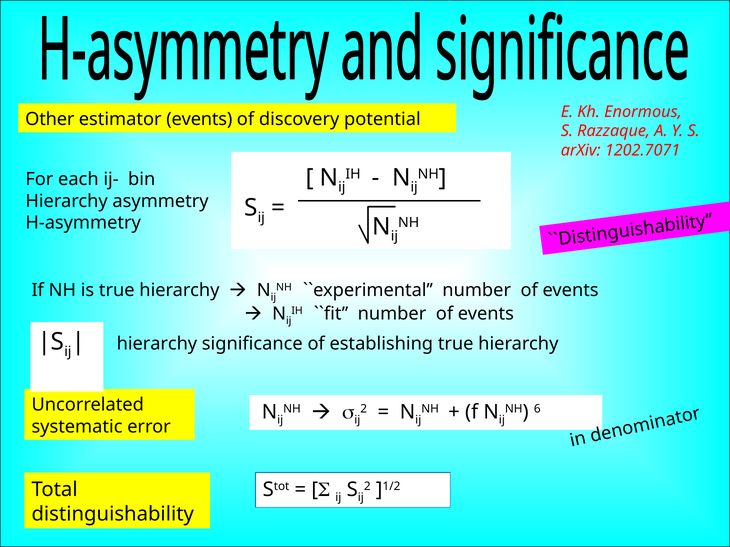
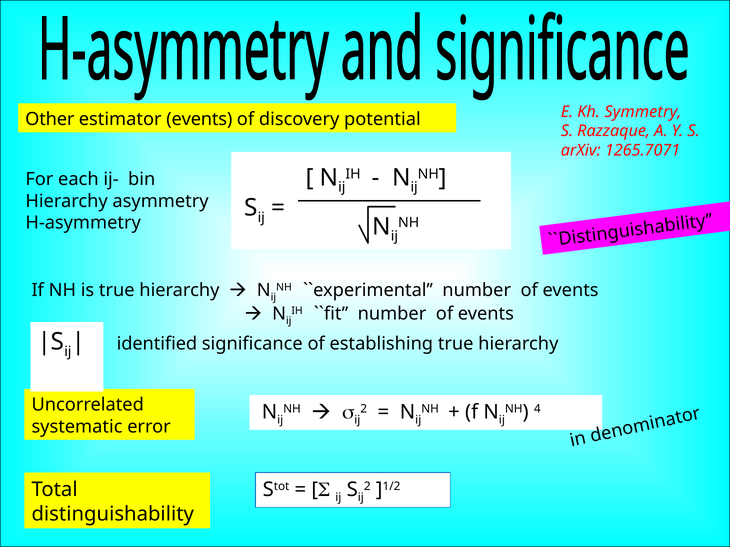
Enormous: Enormous -> Symmetry
1202.7071: 1202.7071 -> 1265.7071
hierarchy at (157, 344): hierarchy -> identified
6: 6 -> 4
